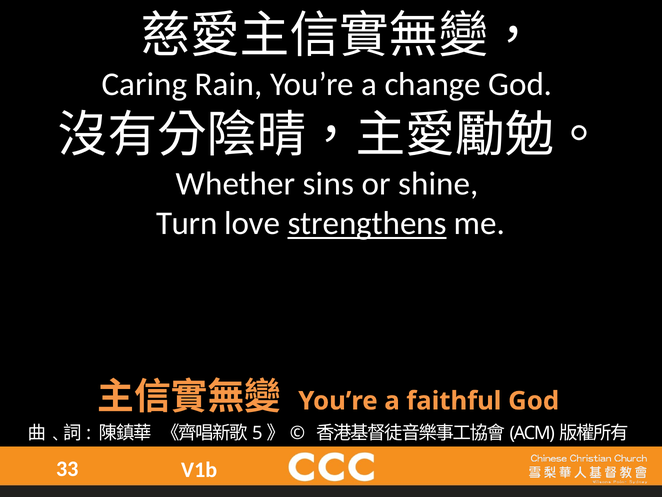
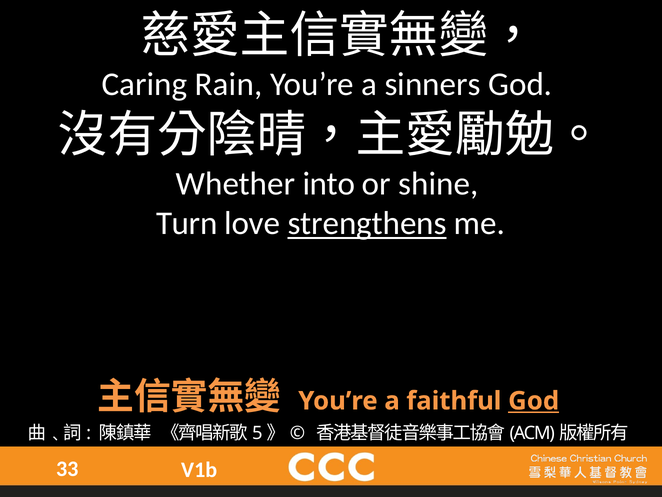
change: change -> sinners
sins: sins -> into
God at (534, 401) underline: none -> present
